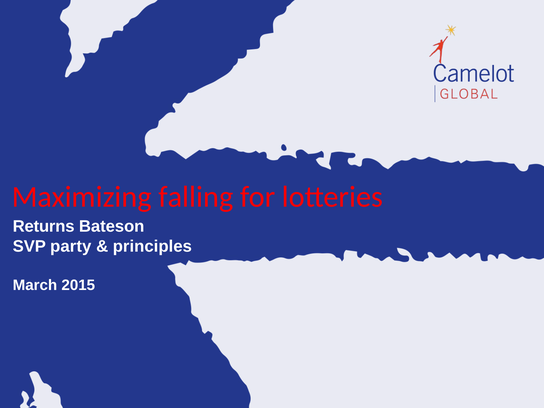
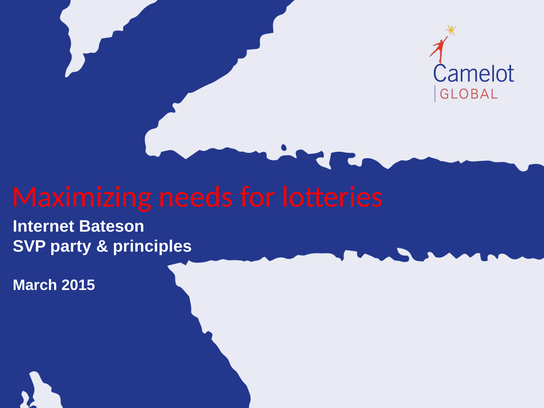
falling: falling -> needs
Returns: Returns -> Internet
